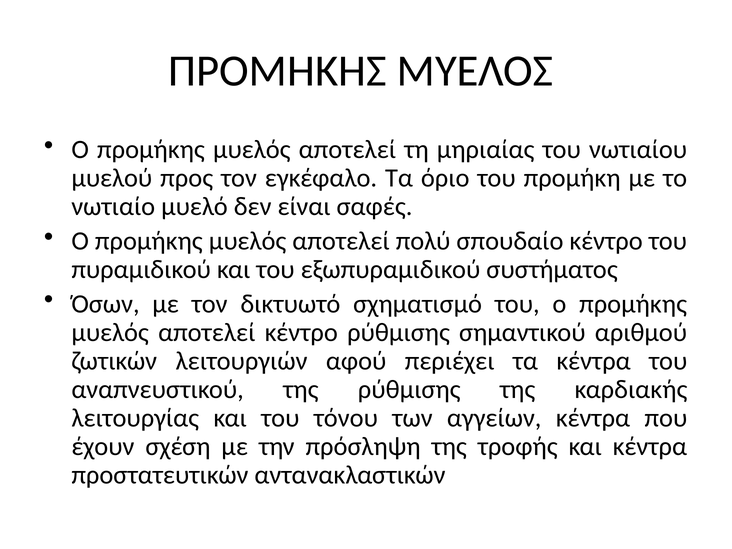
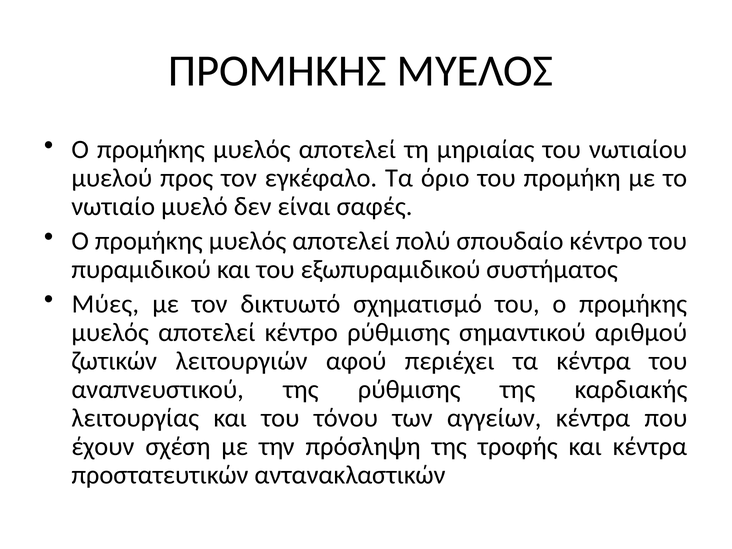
Όσων: Όσων -> Μύες
